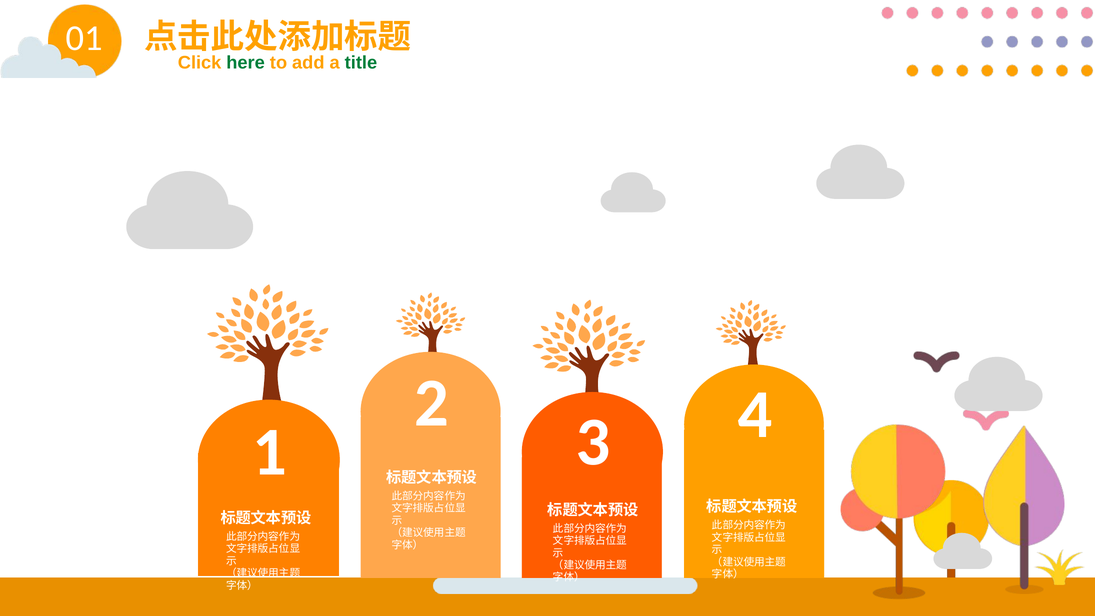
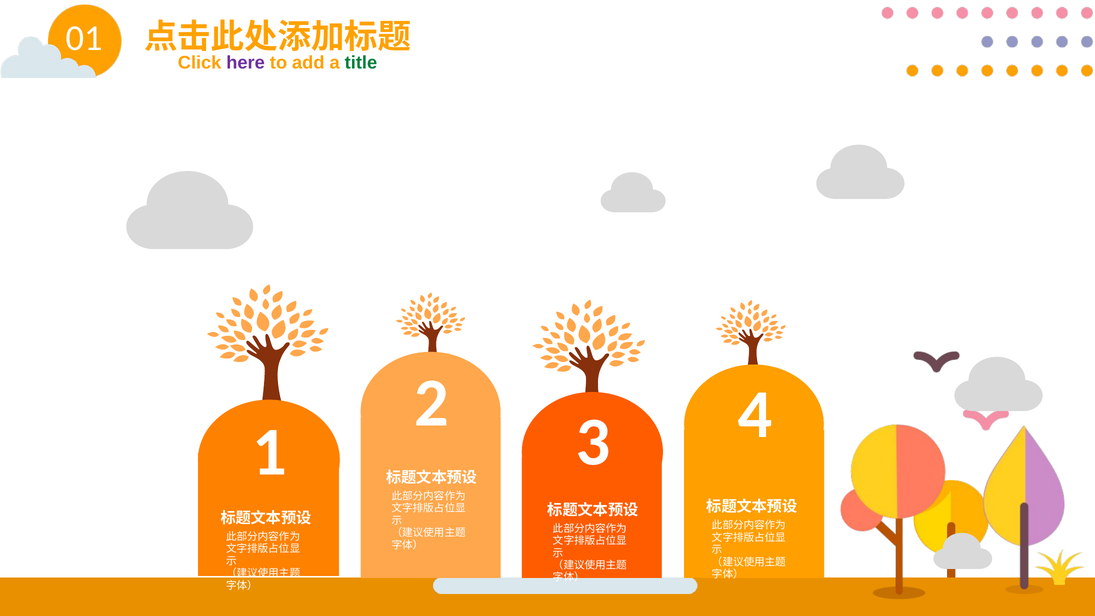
here colour: green -> purple
